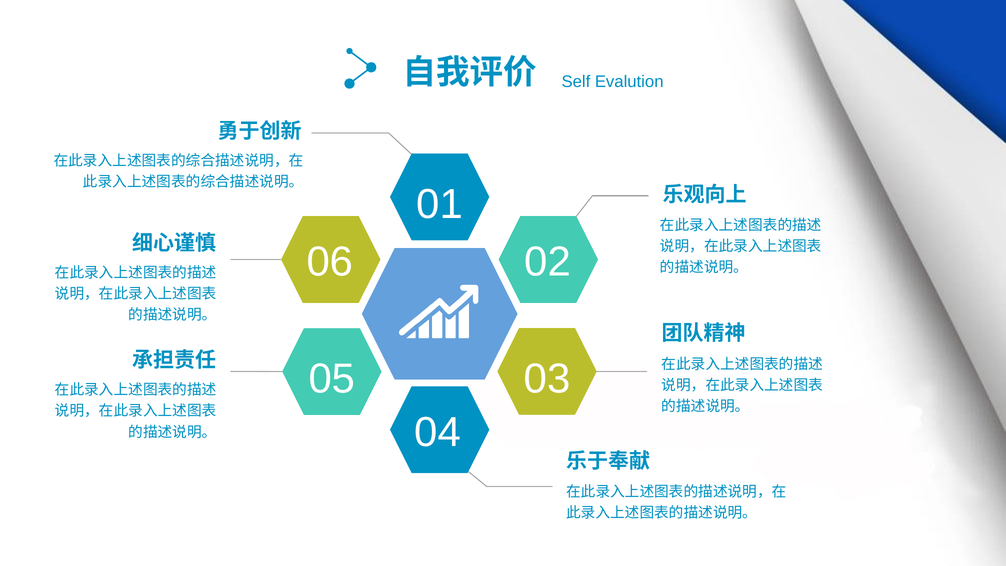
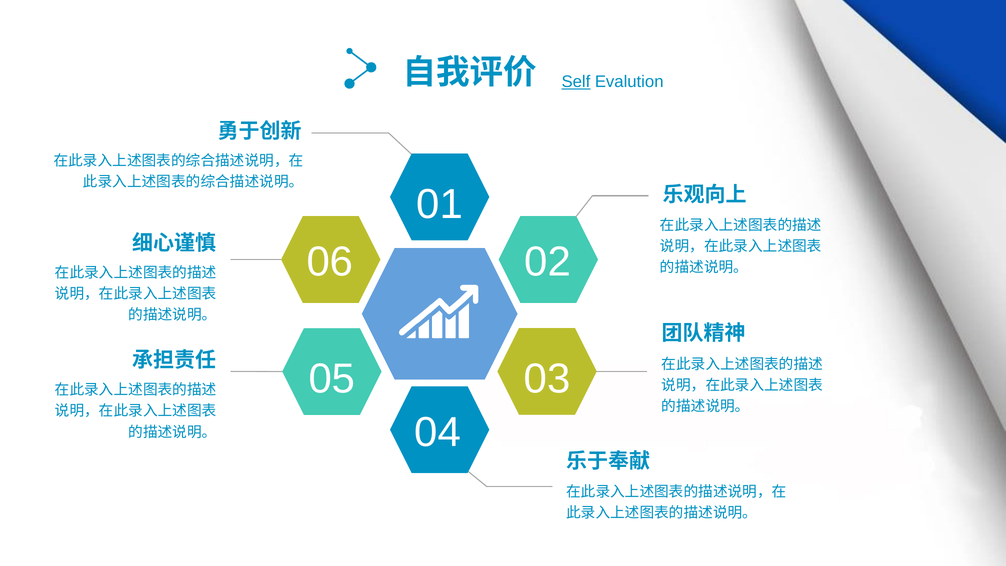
Self underline: none -> present
